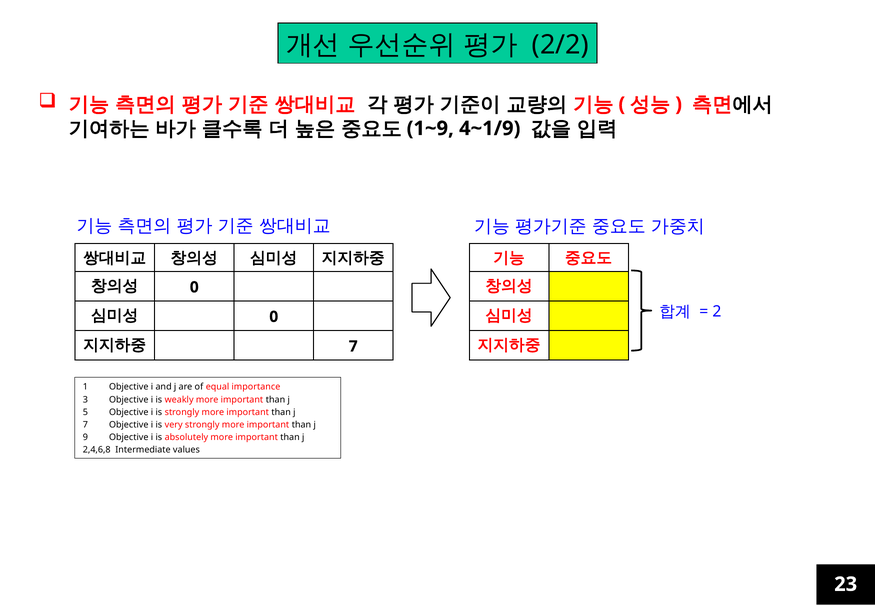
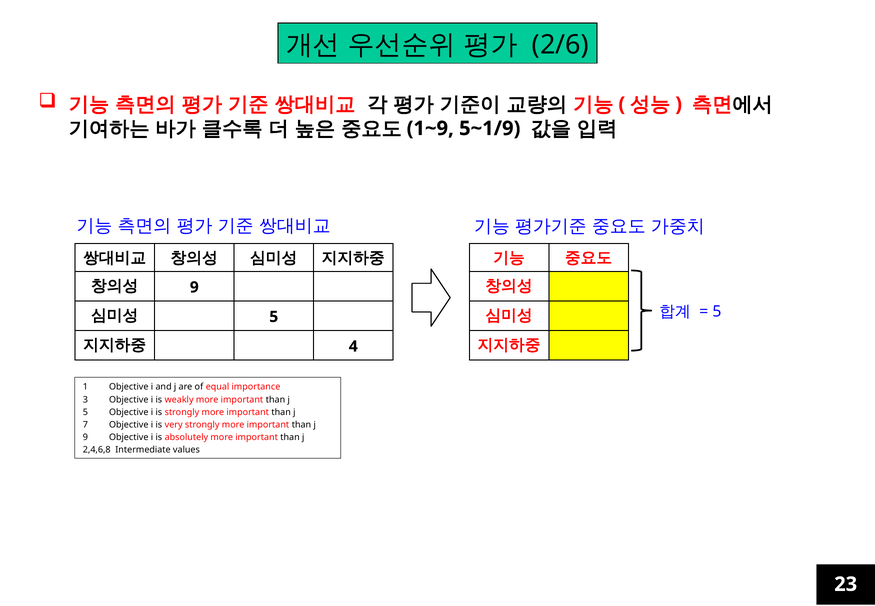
2/2: 2/2 -> 2/6
4~1/9: 4~1/9 -> 5~1/9
0 at (194, 287): 0 -> 9
2 at (717, 311): 2 -> 5
0 at (274, 317): 0 -> 5
7 at (353, 346): 7 -> 4
